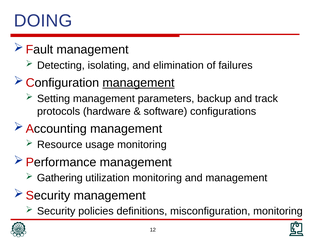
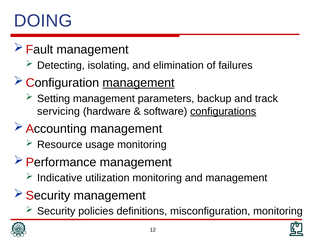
protocols: protocols -> servicing
configurations underline: none -> present
Gathering: Gathering -> Indicative
